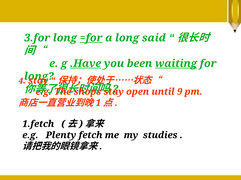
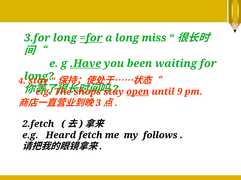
said: said -> miss
waiting underline: present -> none
open underline: none -> present
1: 1 -> 3
1.fetch: 1.fetch -> 2.fetch
Plenty: Plenty -> Heard
studies: studies -> follows
